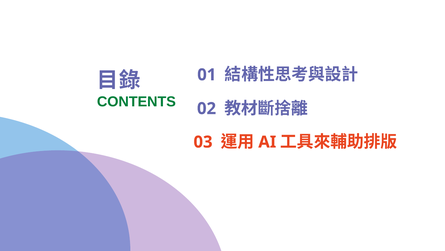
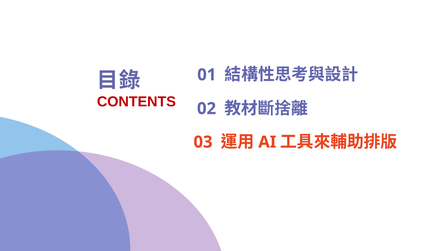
CONTENTS colour: green -> red
